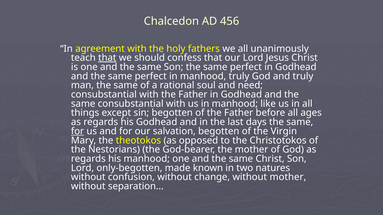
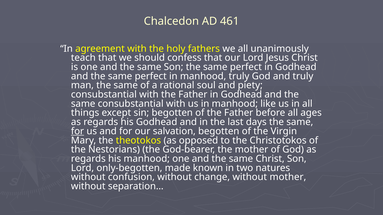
456: 456 -> 461
that at (107, 58) underline: present -> none
need: need -> piety
